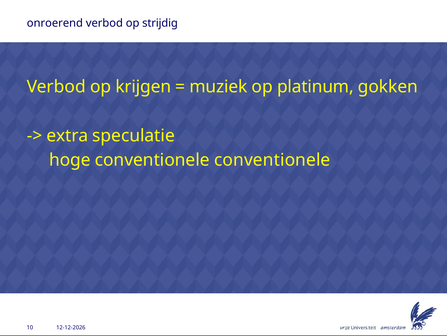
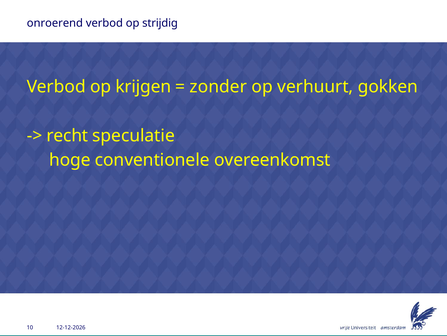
muziek: muziek -> zonder
platinum: platinum -> verhuurt
extra: extra -> recht
conventionele conventionele: conventionele -> overeenkomst
